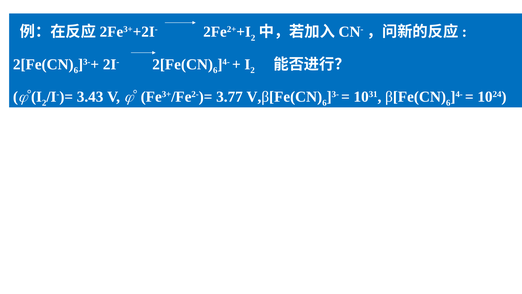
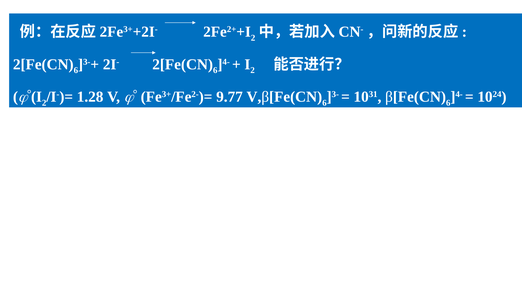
3.43: 3.43 -> 1.28
3.77: 3.77 -> 9.77
